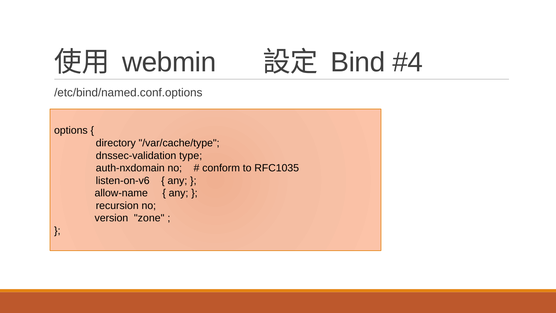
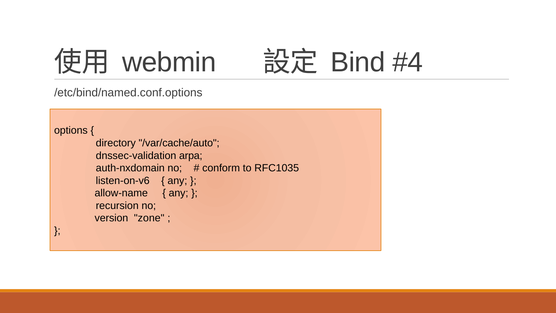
/var/cache/type: /var/cache/type -> /var/cache/auto
type: type -> arpa
